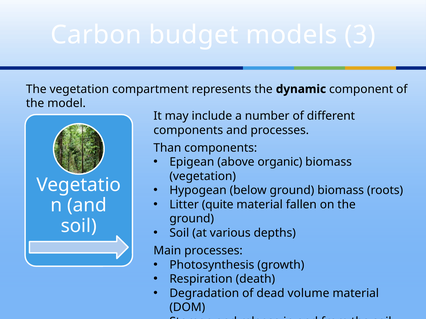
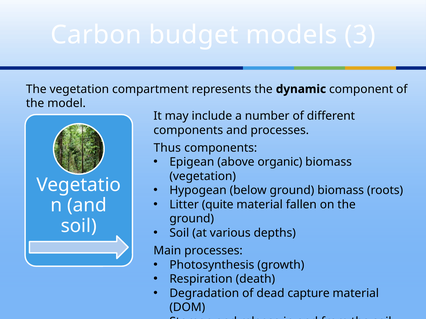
Than: Than -> Thus
volume: volume -> capture
